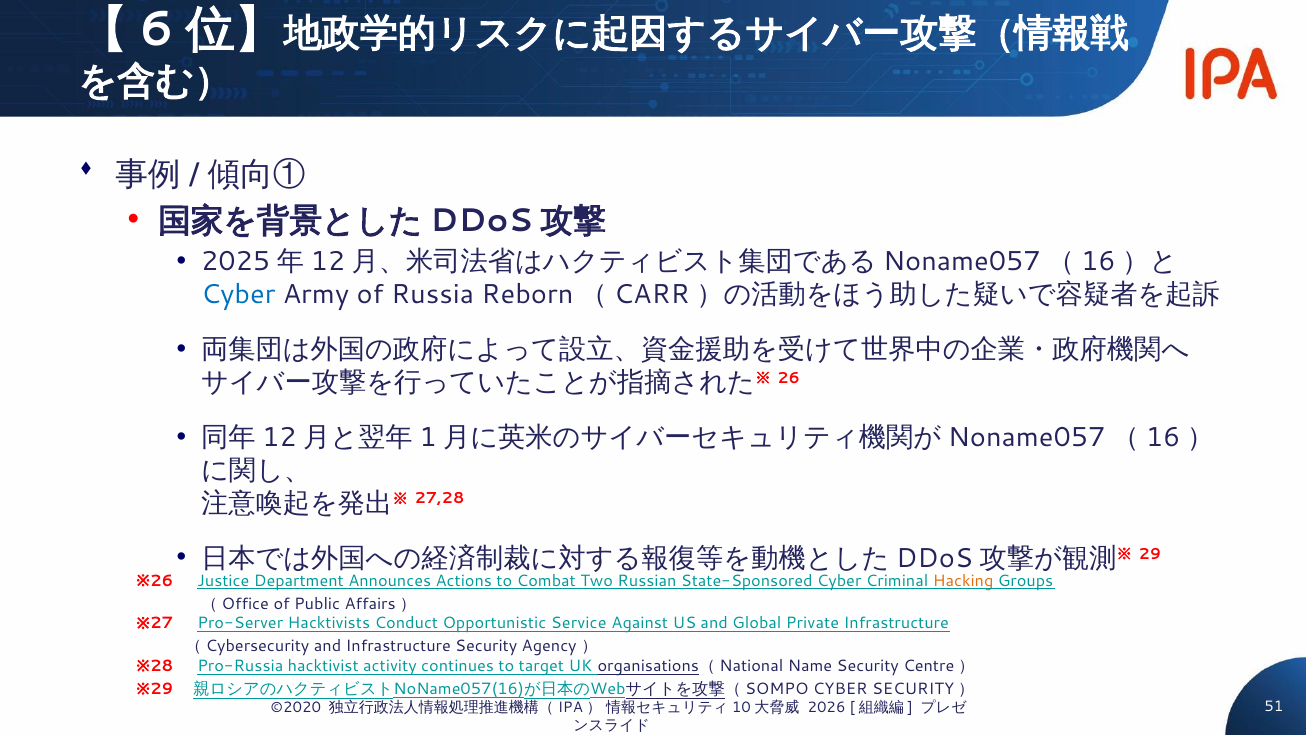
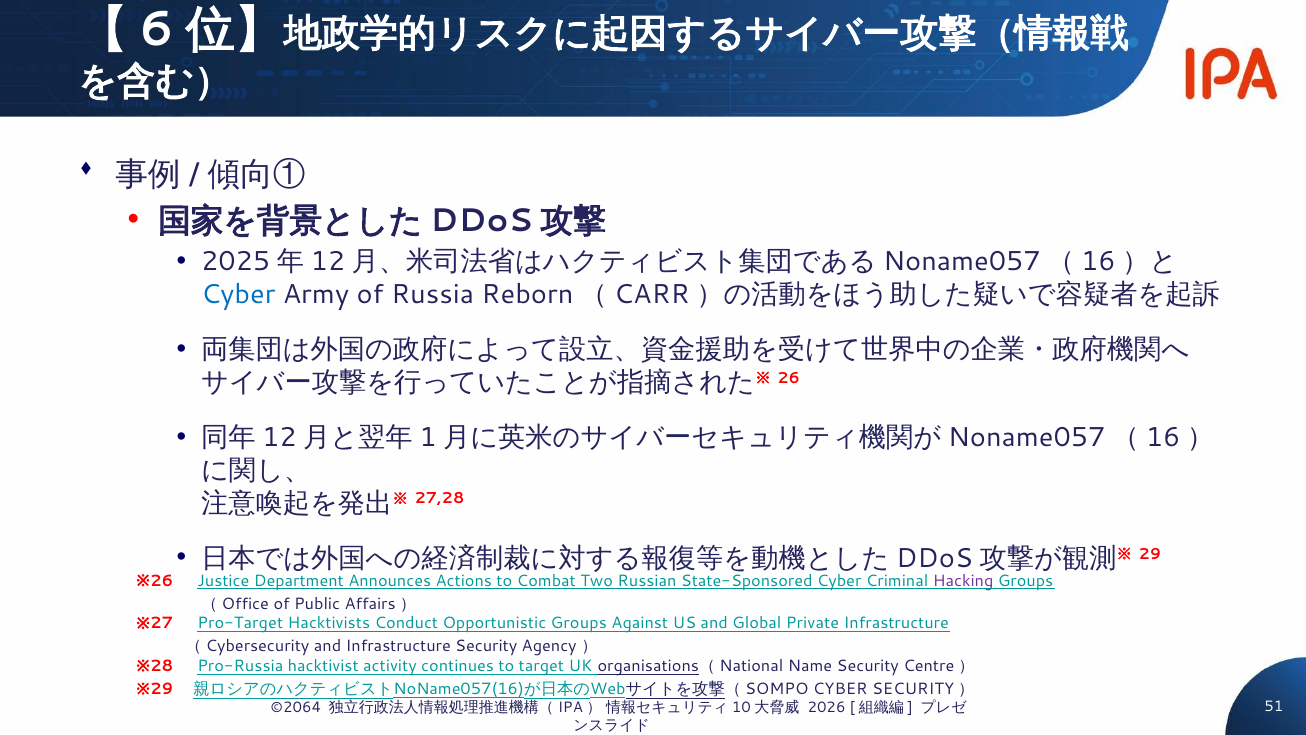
Hacking colour: orange -> purple
Pro-Server: Pro-Server -> Pro-Target
Opportunistic Service: Service -> Groups
©2020: ©2020 -> ©2064
